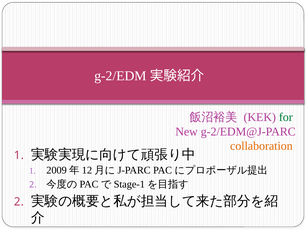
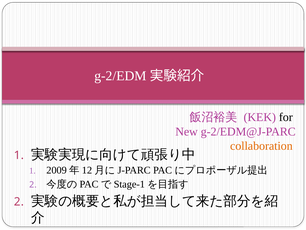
for colour: green -> black
